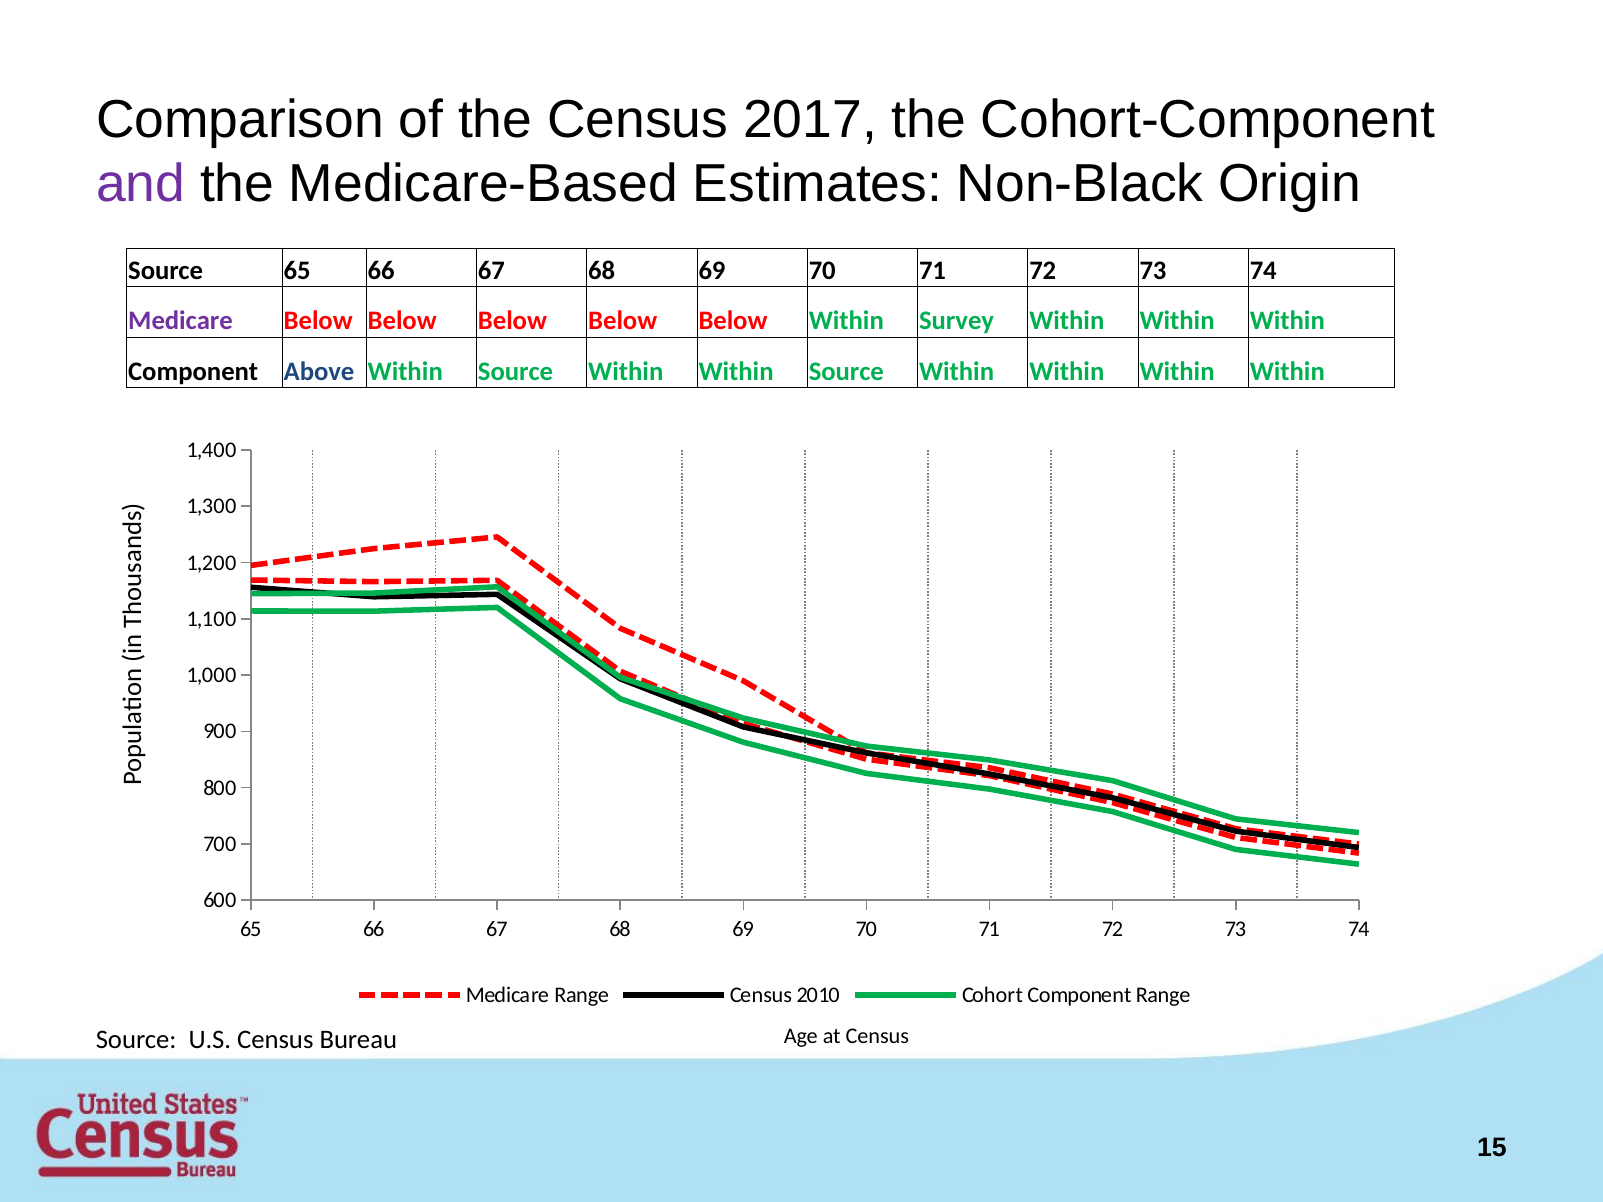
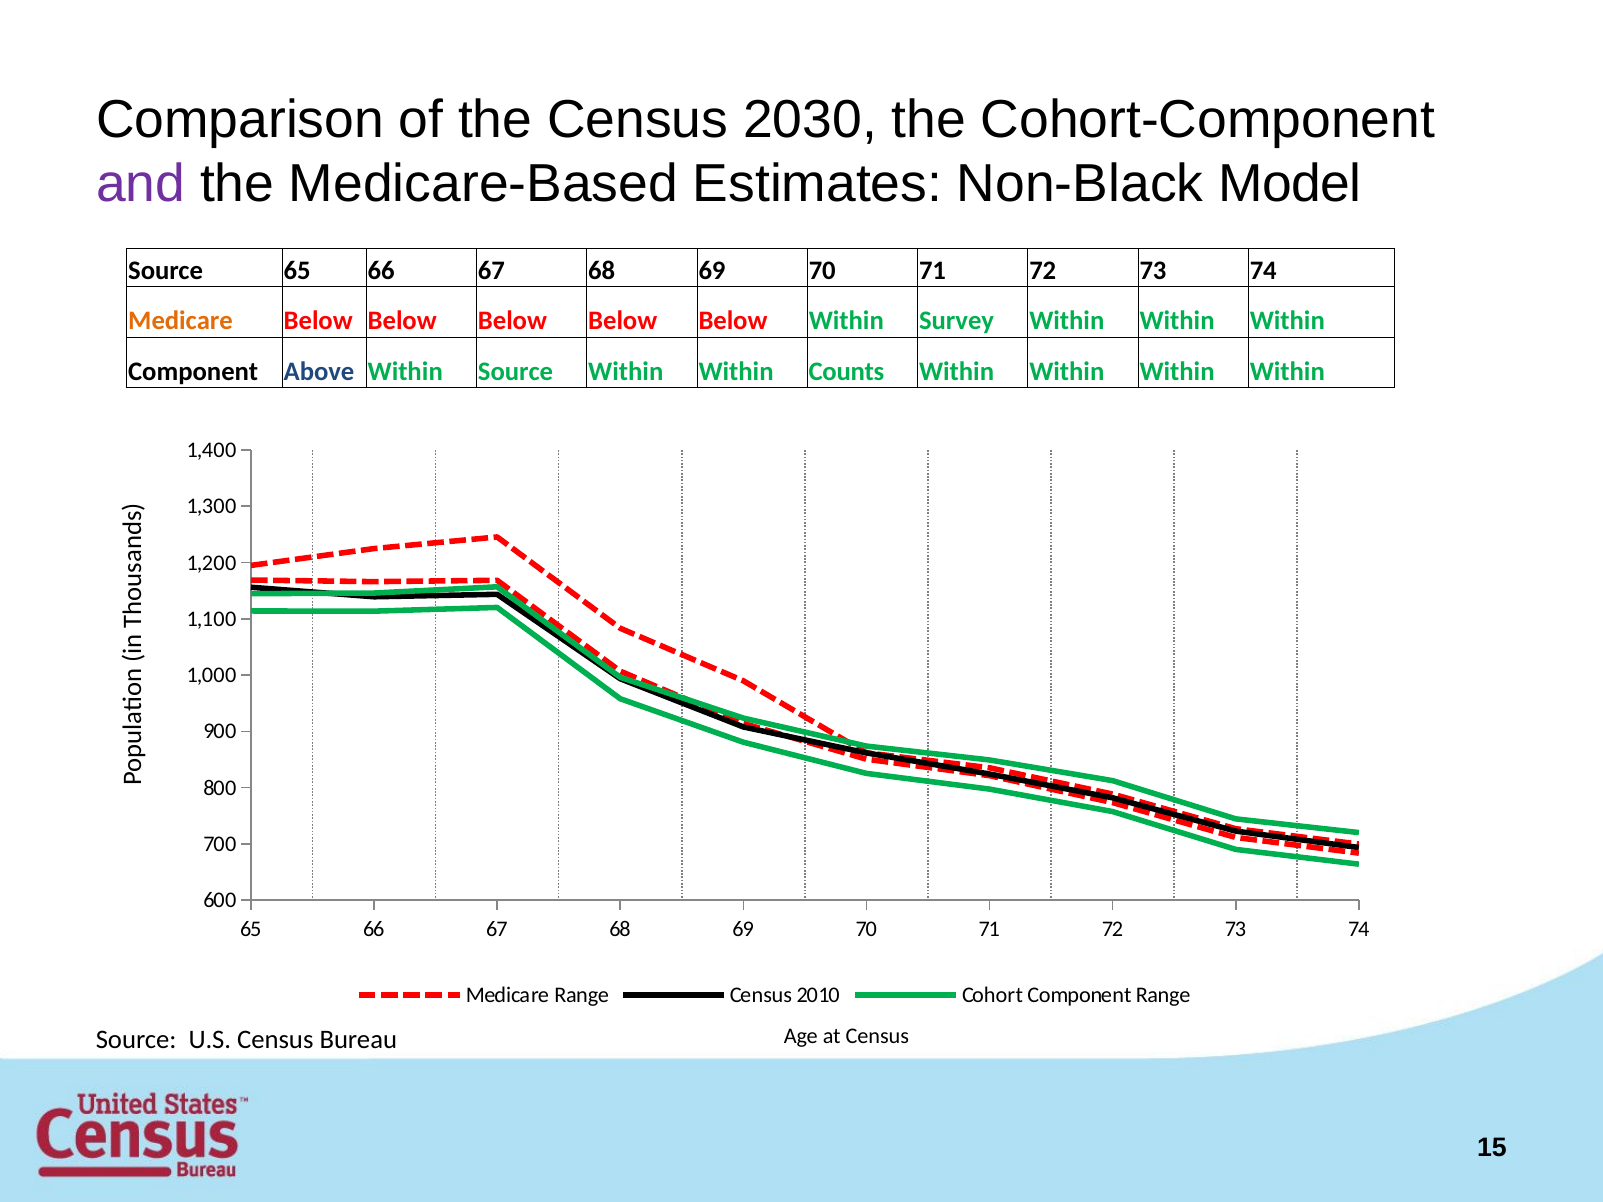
2017: 2017 -> 2030
Origin: Origin -> Model
Medicare at (180, 321) colour: purple -> orange
Within Within Source: Source -> Counts
